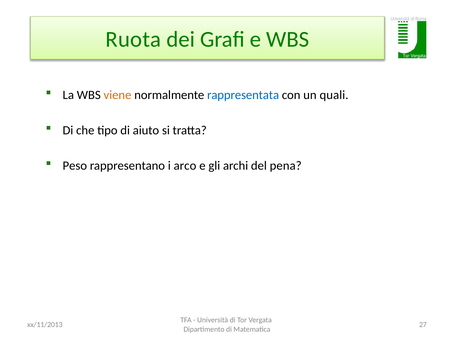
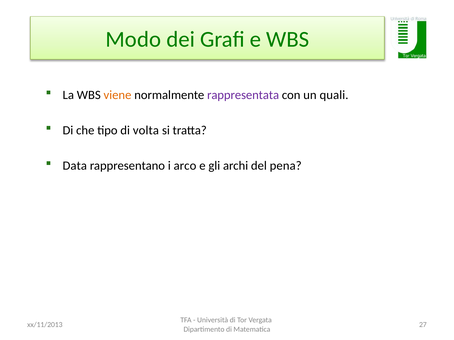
Ruota: Ruota -> Modo
rappresentata colour: blue -> purple
aiuto: aiuto -> volta
Peso: Peso -> Data
